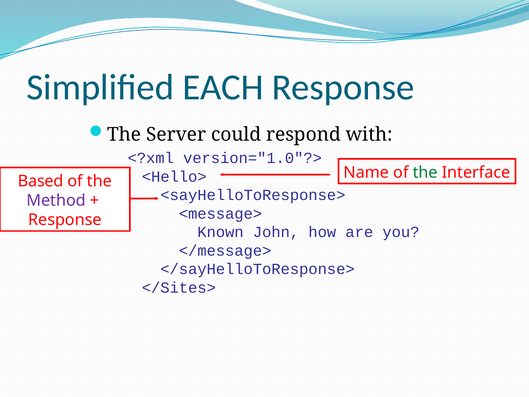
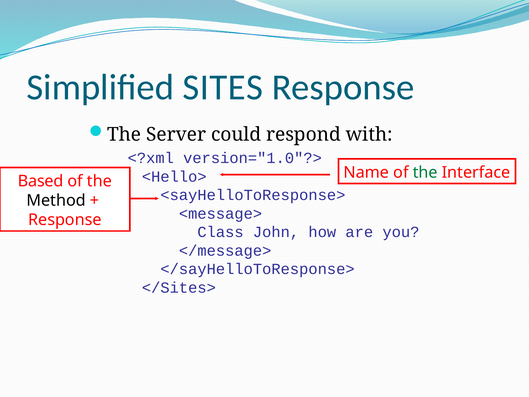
EACH: EACH -> SITES
Method colour: purple -> black
Known: Known -> Class
